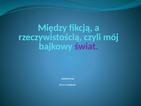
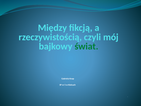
świat colour: purple -> green
